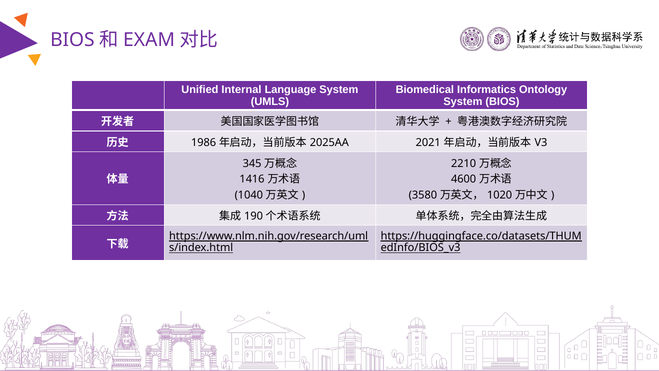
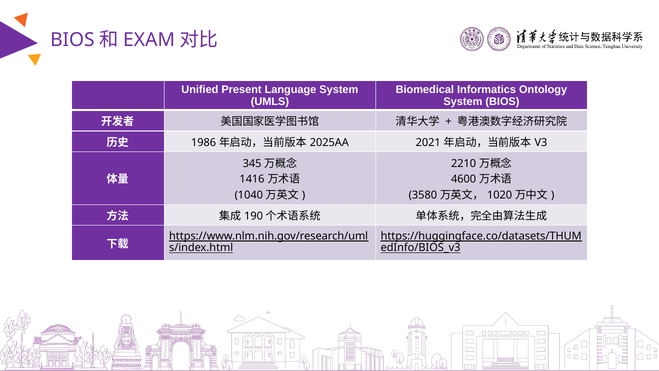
Internal: Internal -> Present
